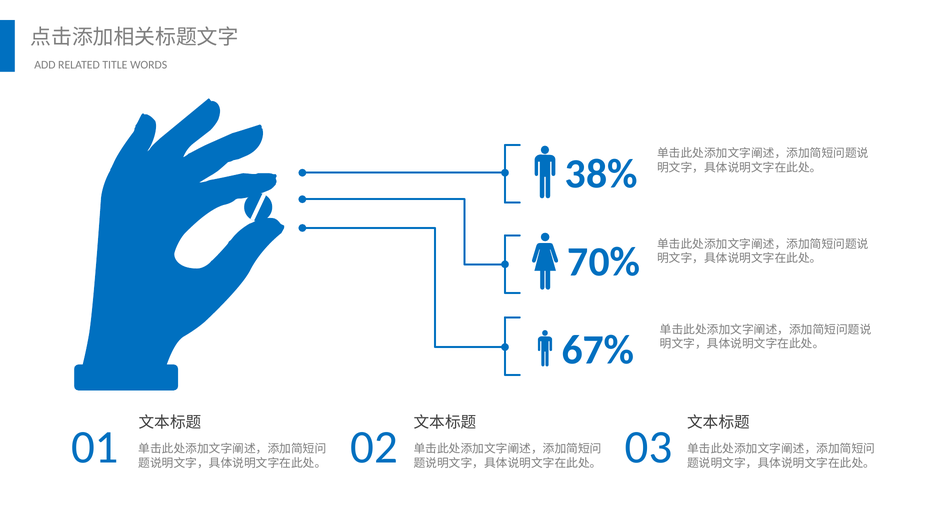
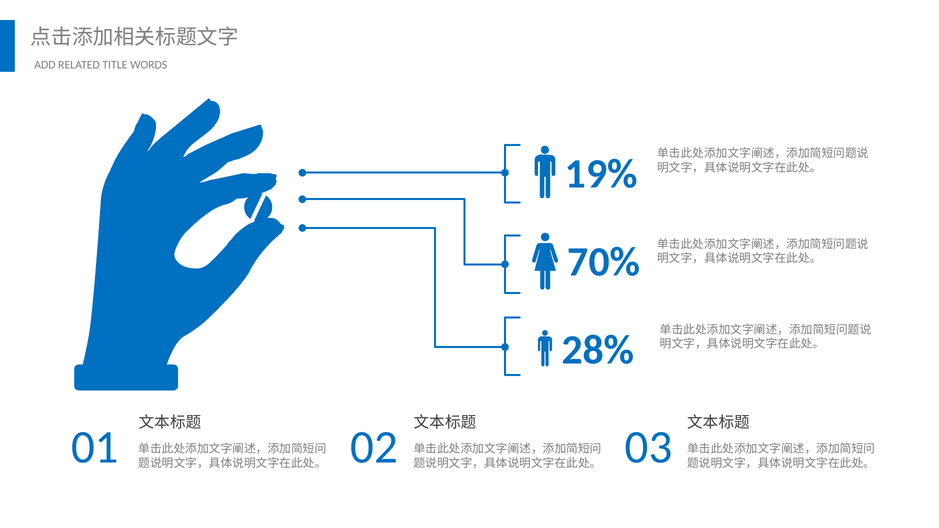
38%: 38% -> 19%
67%: 67% -> 28%
